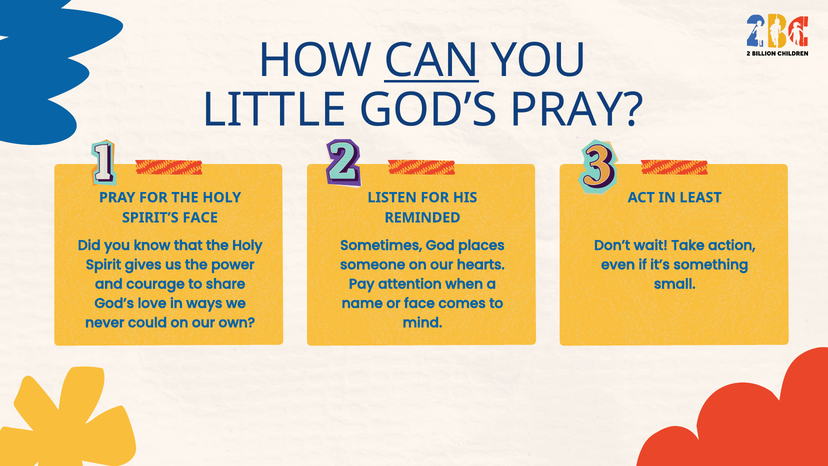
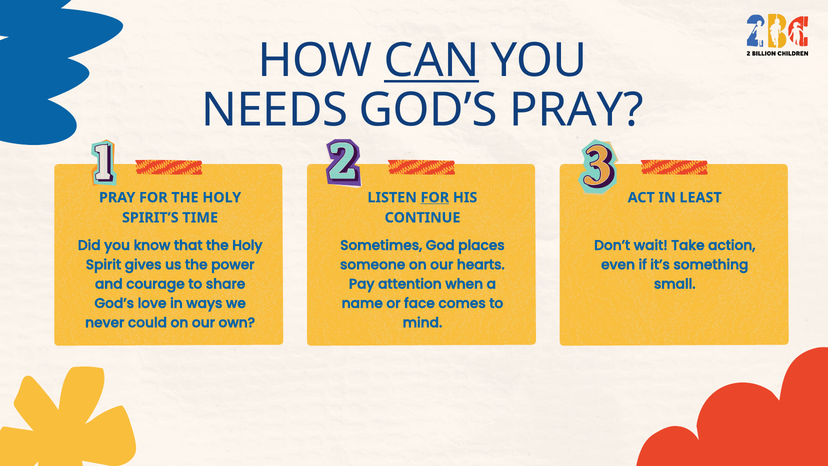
LITTLE: LITTLE -> NEEDS
FOR at (435, 197) underline: none -> present
SPIRIT’S FACE: FACE -> TIME
REMINDED: REMINDED -> CONTINUE
